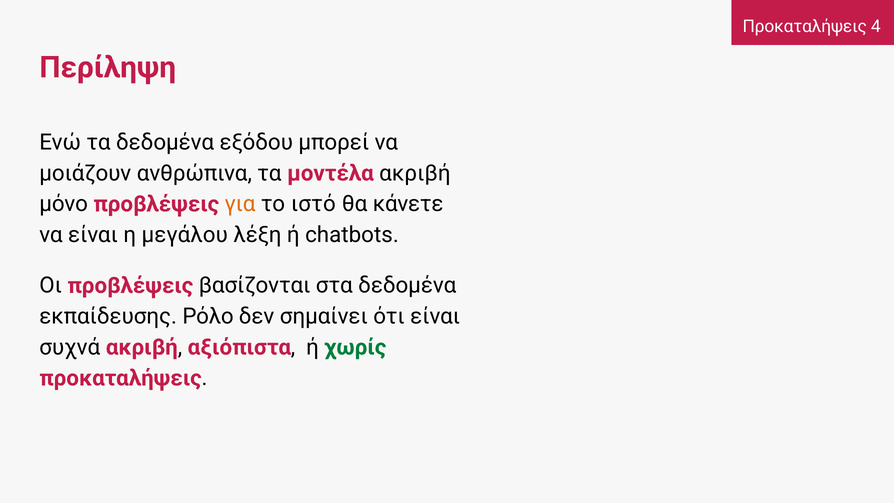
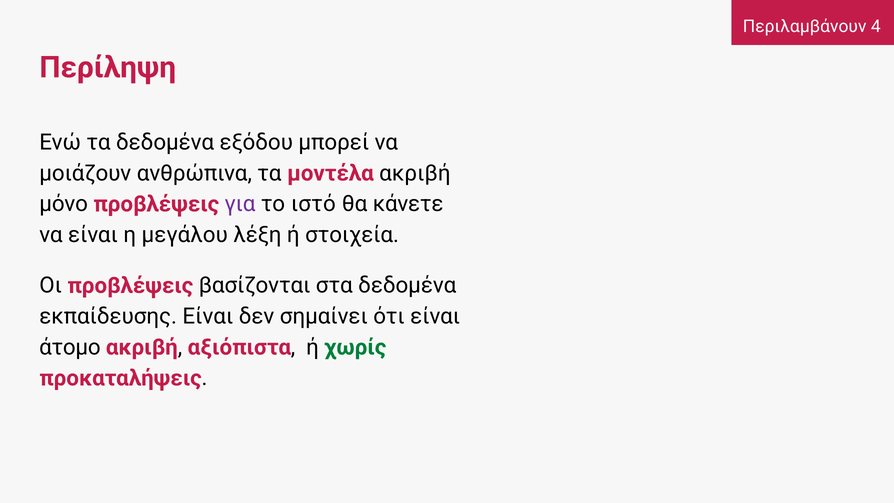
Προκαταλήψεις at (805, 27): Προκαταλήψεις -> Περιλαμβάνουν
για colour: orange -> purple
chatbots: chatbots -> στοιχεία
εκπαίδευσης Ρόλο: Ρόλο -> Είναι
συχνά: συχνά -> άτομο
